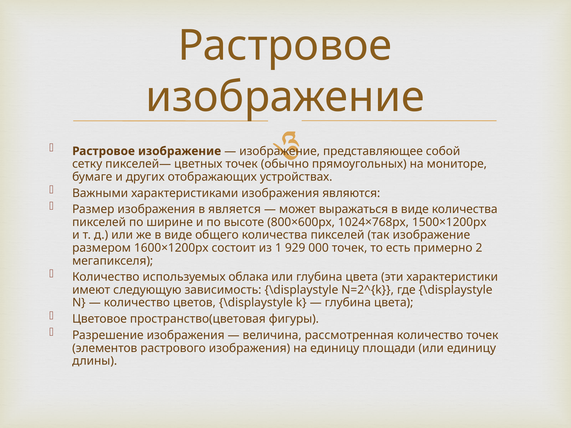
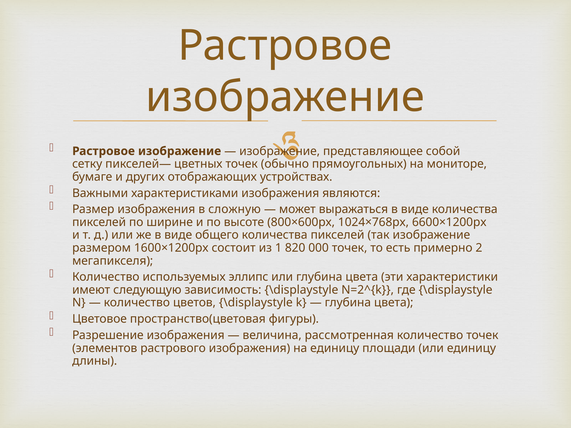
является: является -> сложную
1500×1200px: 1500×1200px -> 6600×1200px
929: 929 -> 820
облака: облака -> эллипс
